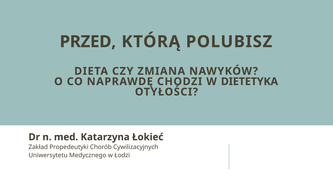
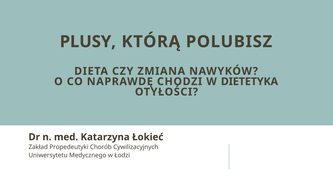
PRZED: PRZED -> PLUSY
